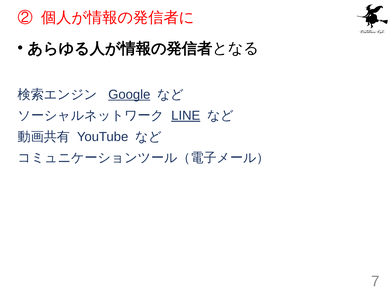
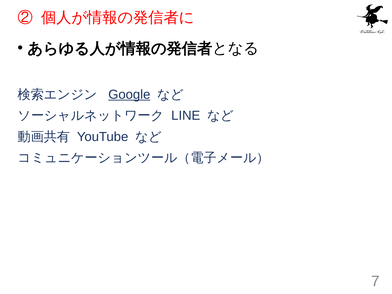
LINE underline: present -> none
